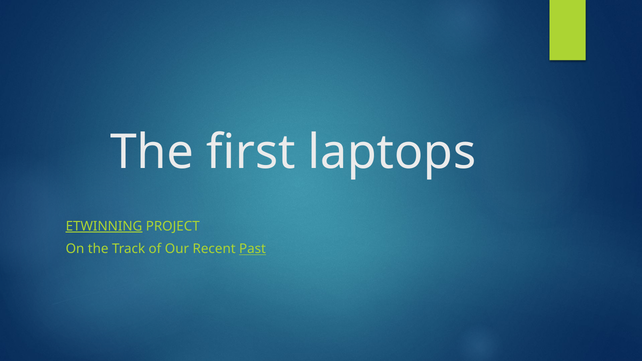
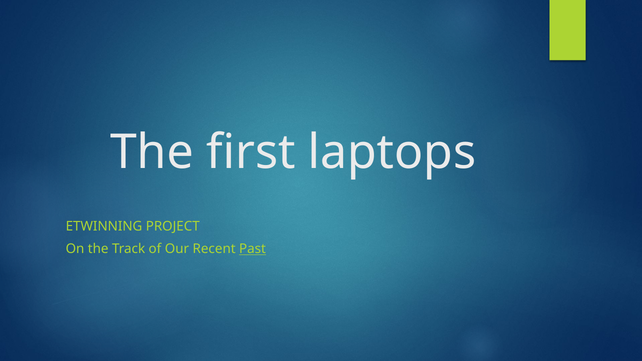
ETWINNING underline: present -> none
